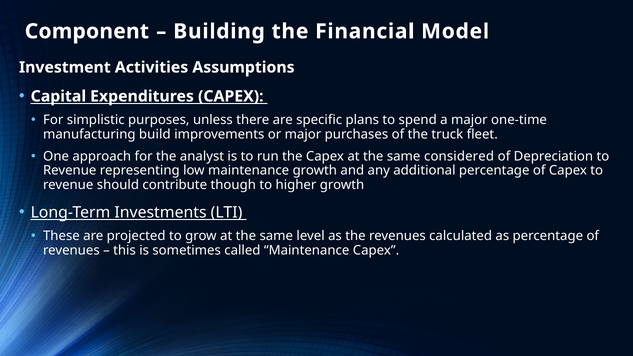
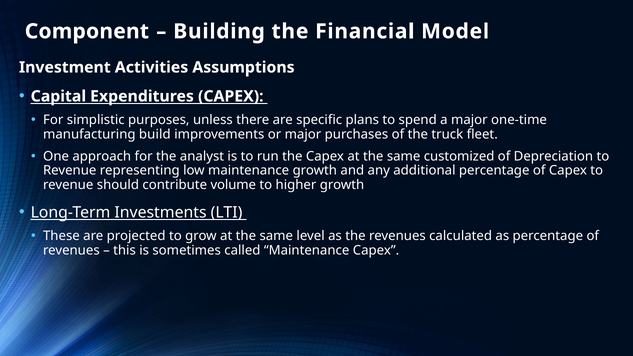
considered: considered -> customized
though: though -> volume
